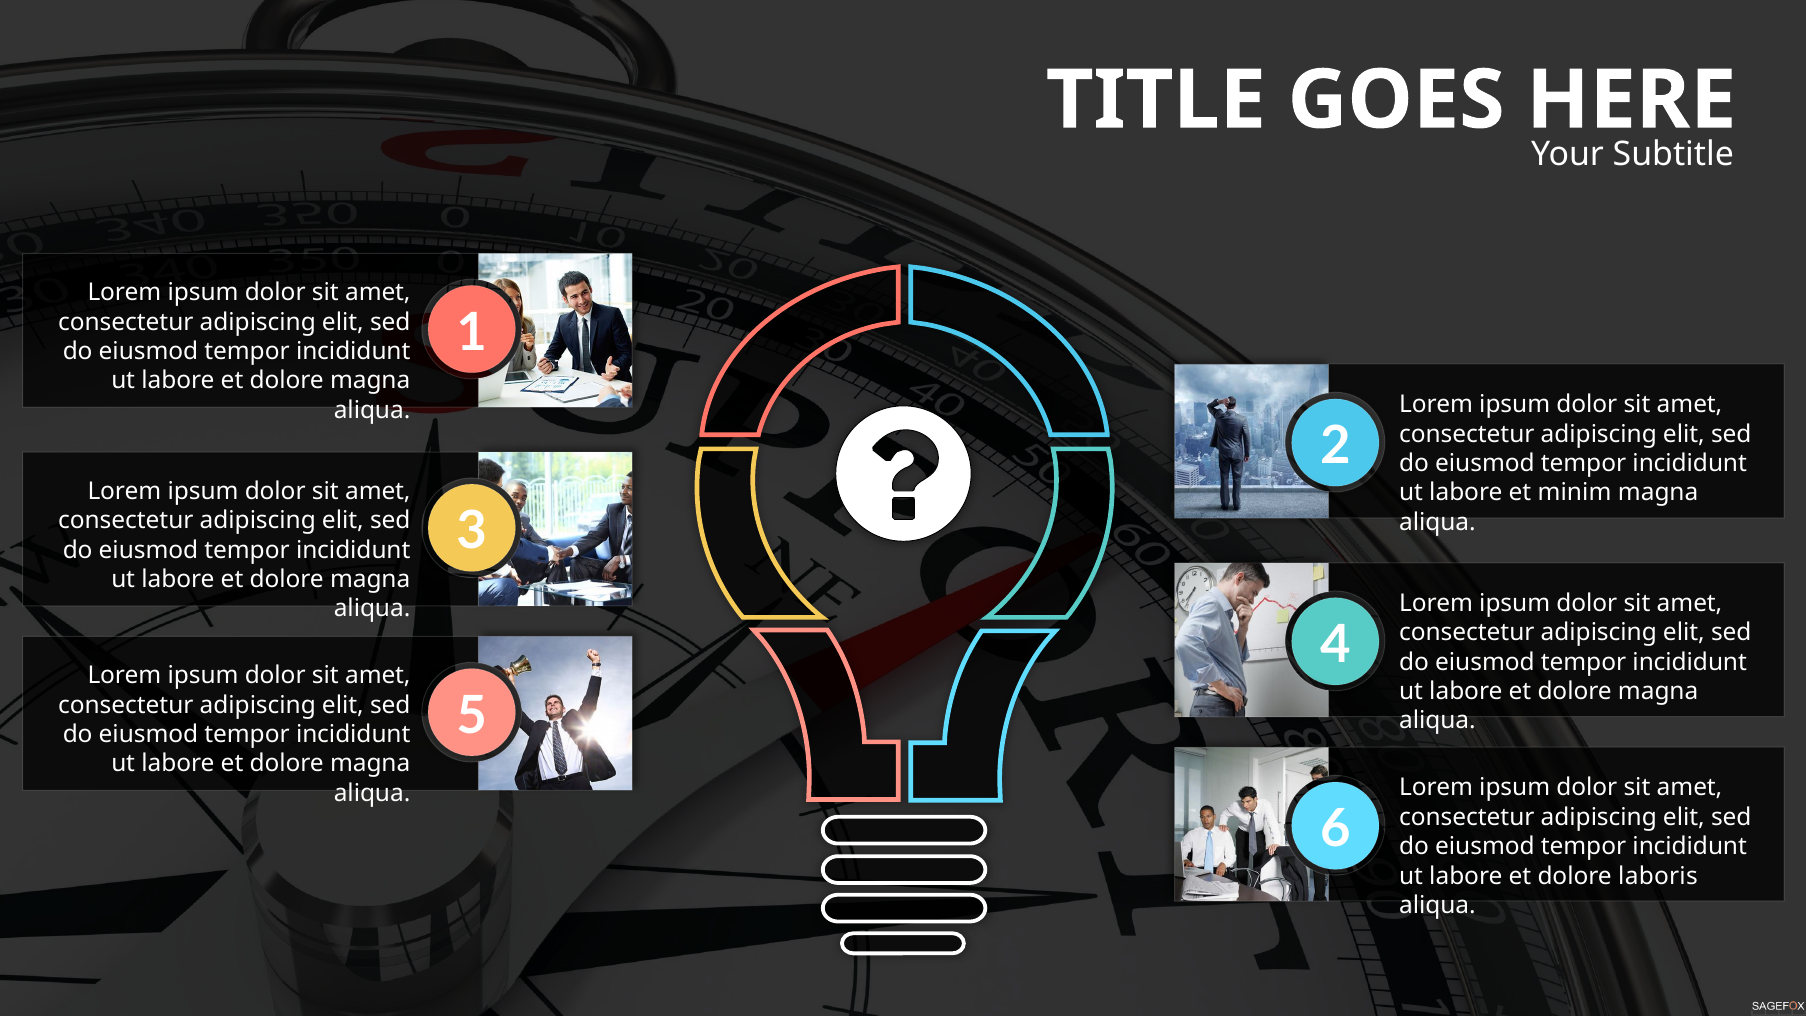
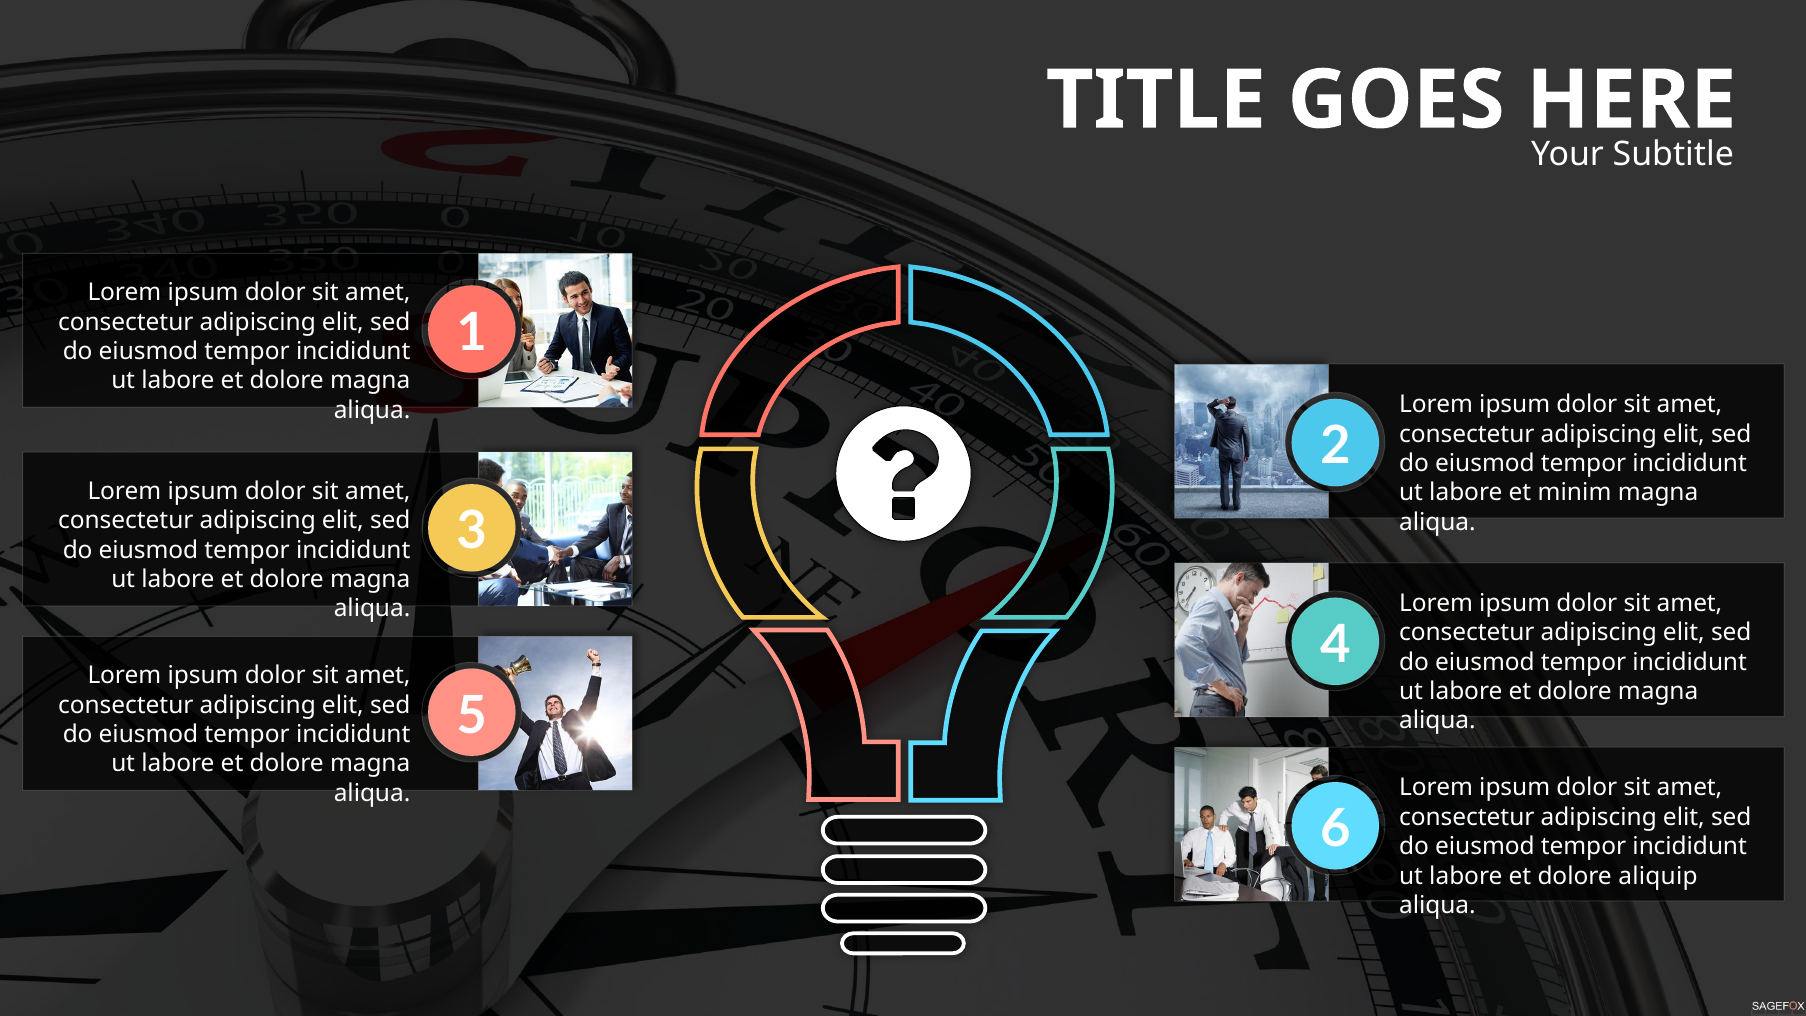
laboris: laboris -> aliquip
